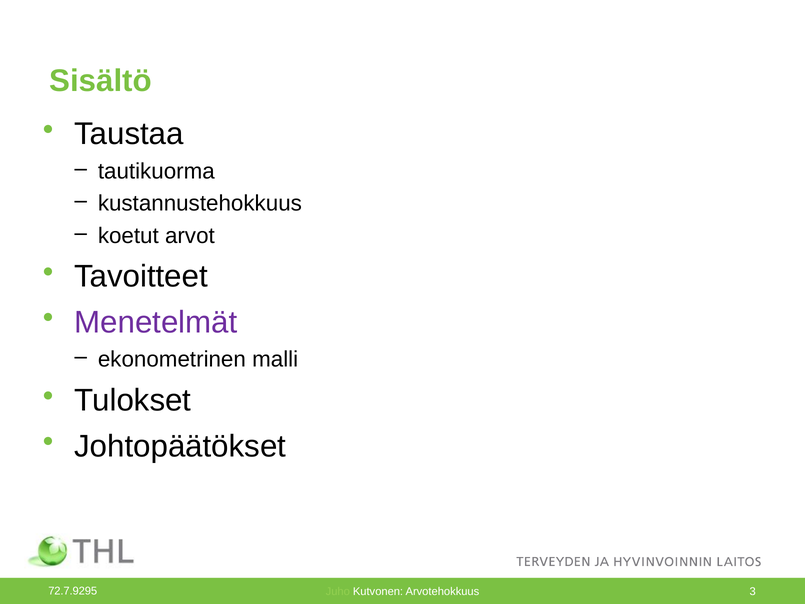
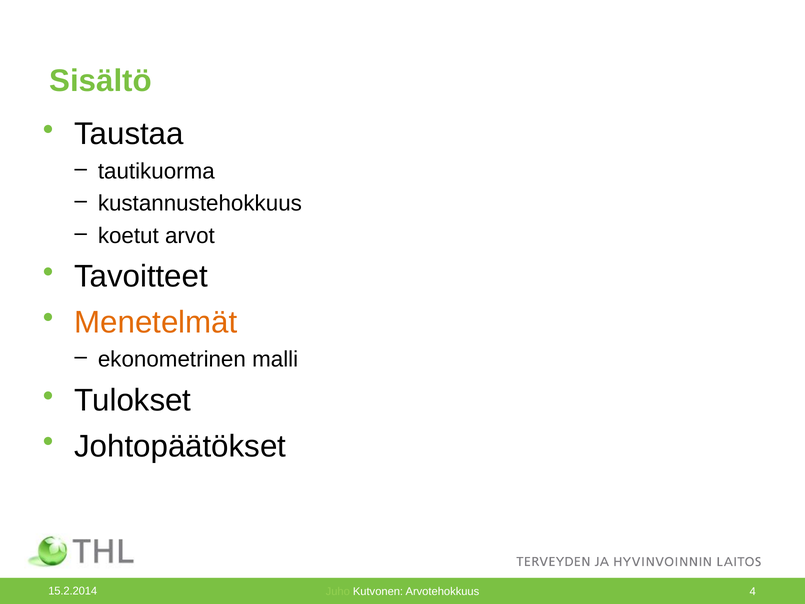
Menetelmät colour: purple -> orange
72.7.9295: 72.7.9295 -> 15.2.2014
3: 3 -> 4
